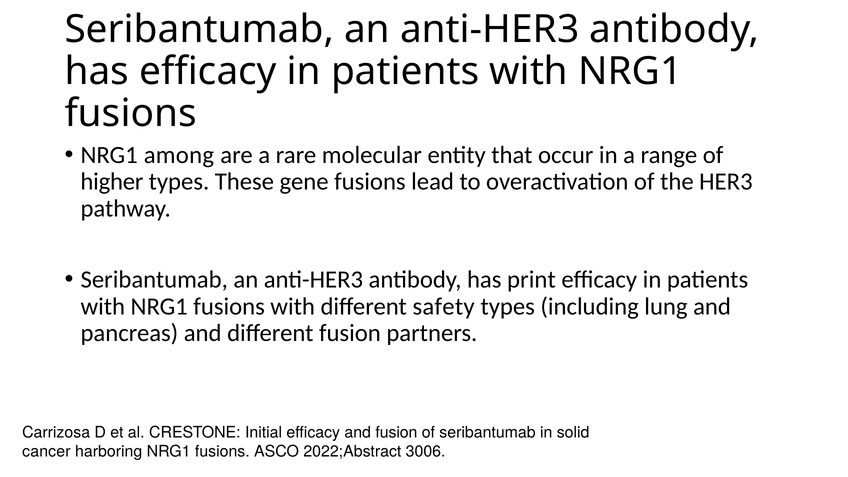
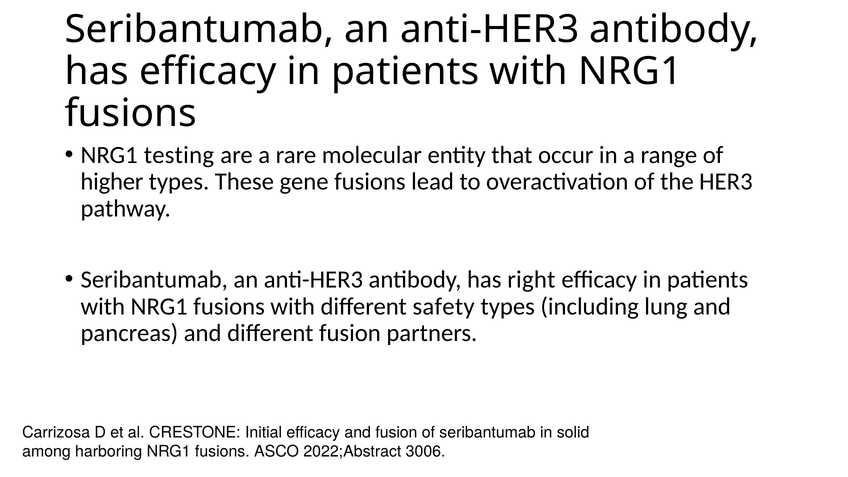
among: among -> testing
print: print -> right
cancer: cancer -> among
